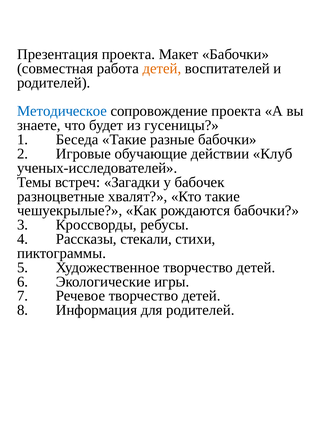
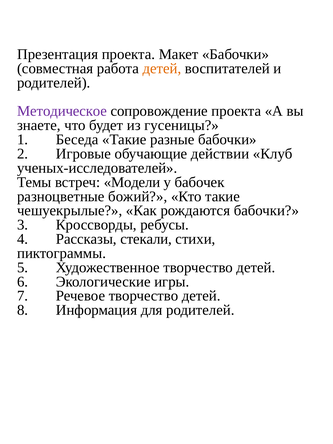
Методическое colour: blue -> purple
Загадки: Загадки -> Модели
хвалят: хвалят -> божий
